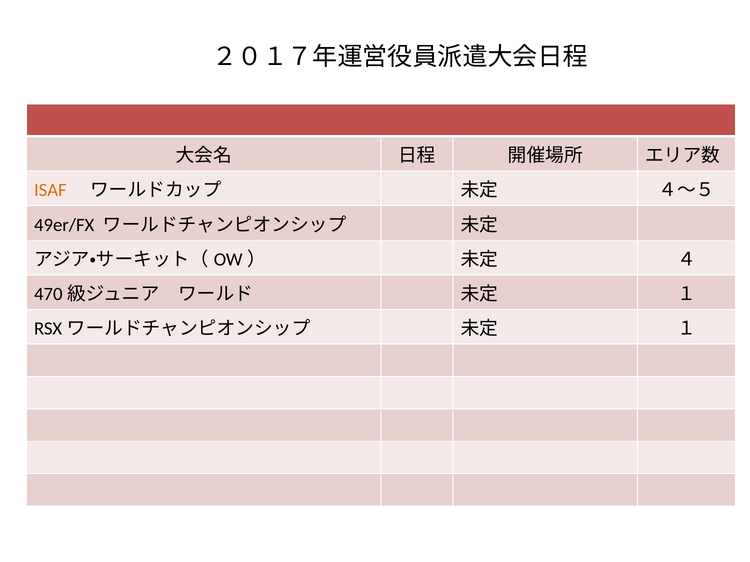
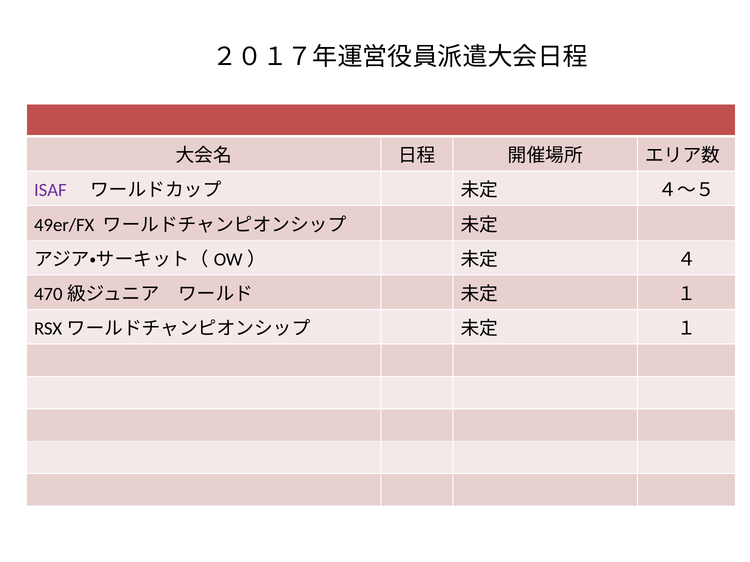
ISAF colour: orange -> purple
